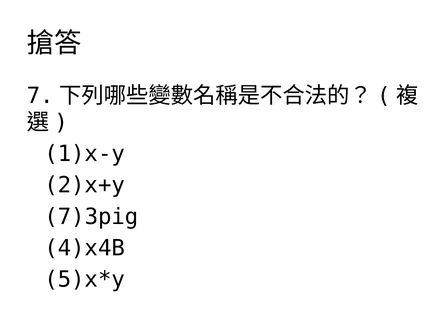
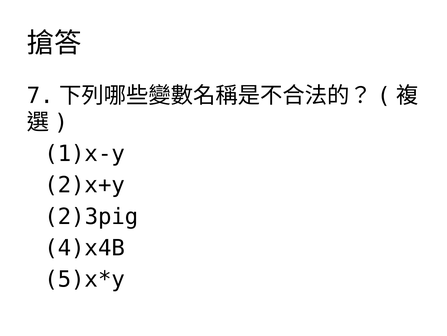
7)3pig: 7)3pig -> 2)3pig
